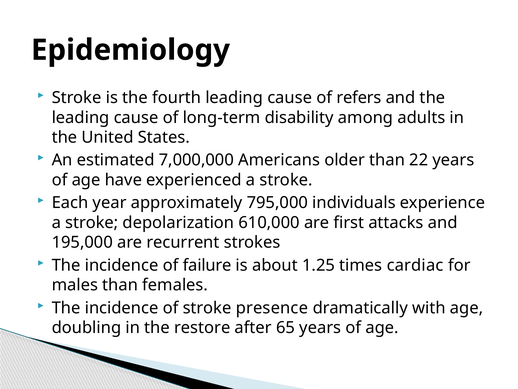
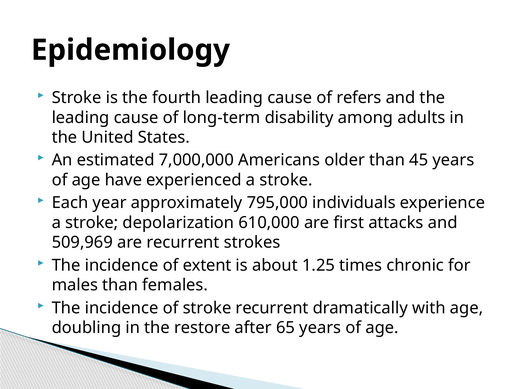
22: 22 -> 45
195,000: 195,000 -> 509,969
failure: failure -> extent
cardiac: cardiac -> chronic
stroke presence: presence -> recurrent
